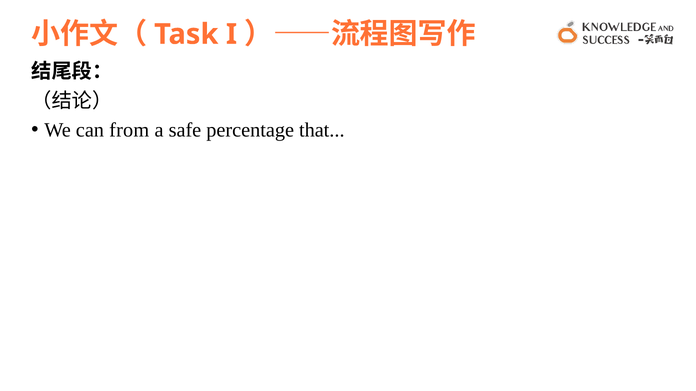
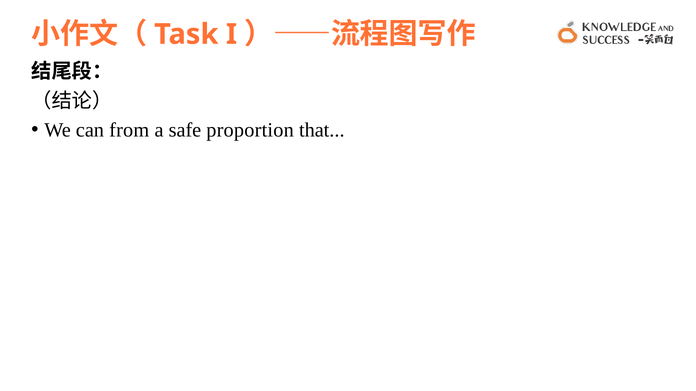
percentage: percentage -> proportion
